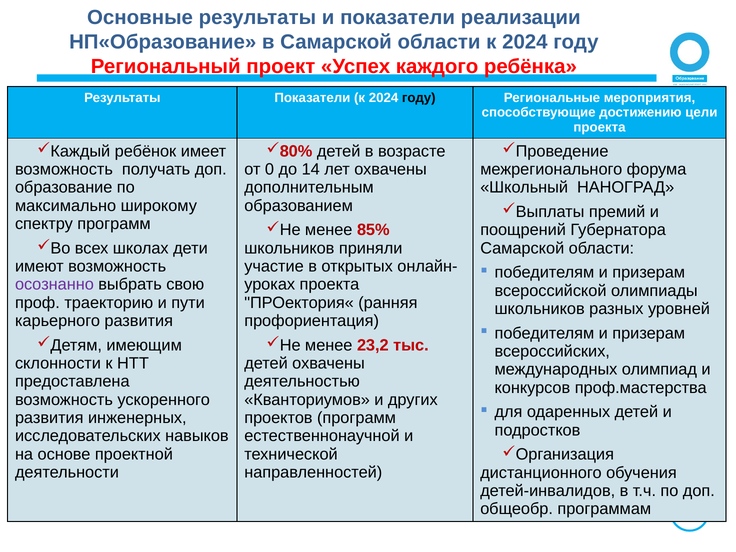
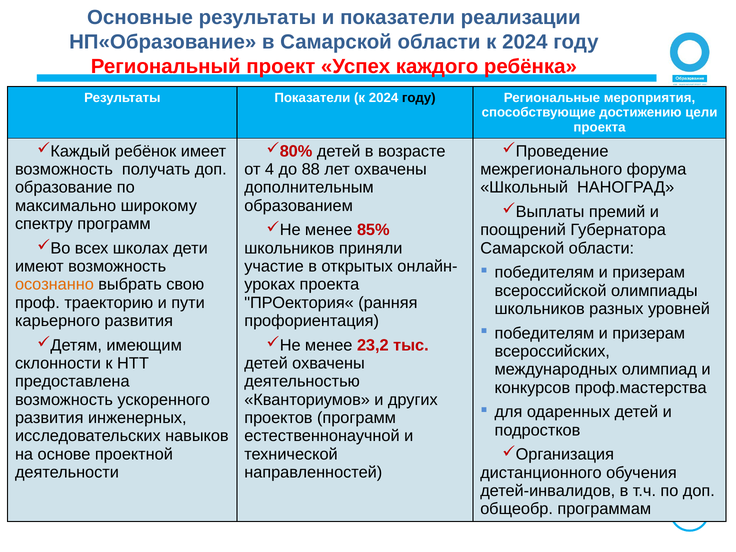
0: 0 -> 4
14: 14 -> 88
осознанно colour: purple -> orange
